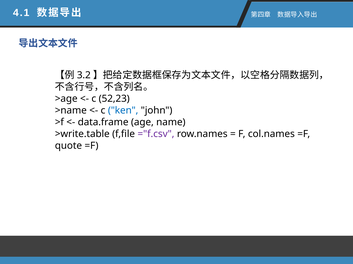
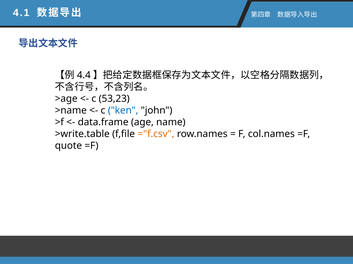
3.2: 3.2 -> 4.4
52,23: 52,23 -> 53,23
="f.csv colour: purple -> orange
